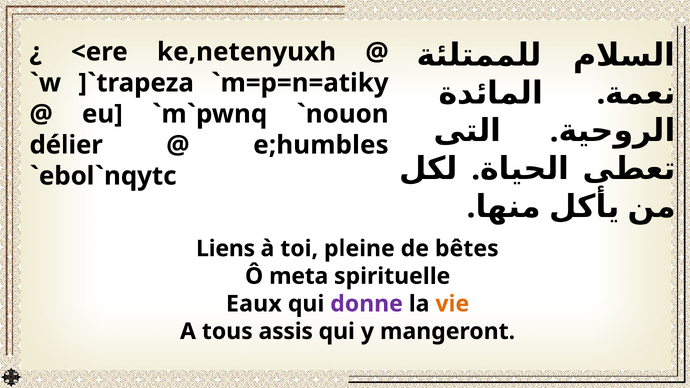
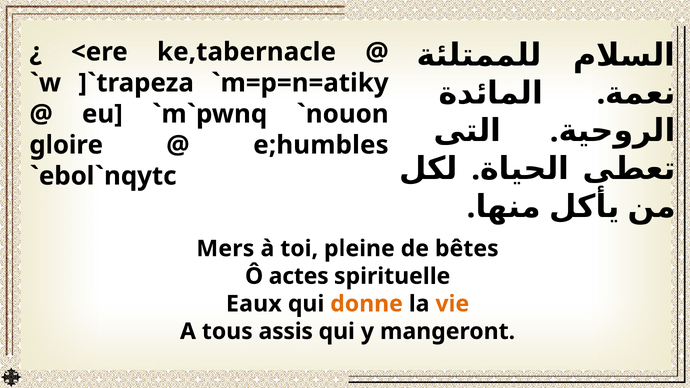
ke,netenyuxh: ke,netenyuxh -> ke,tabernacle
délier: délier -> gloire
Liens: Liens -> Mers
meta: meta -> actes
donne colour: purple -> orange
